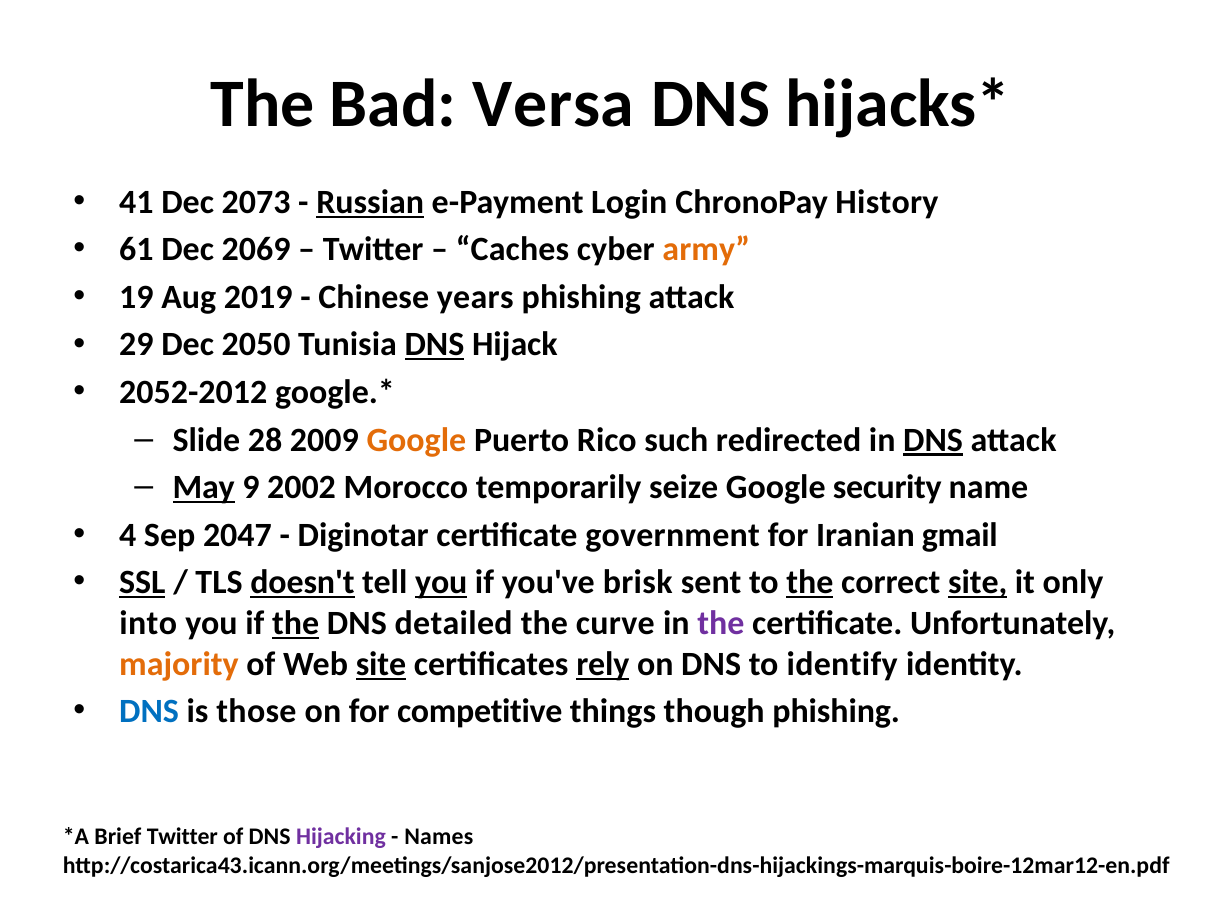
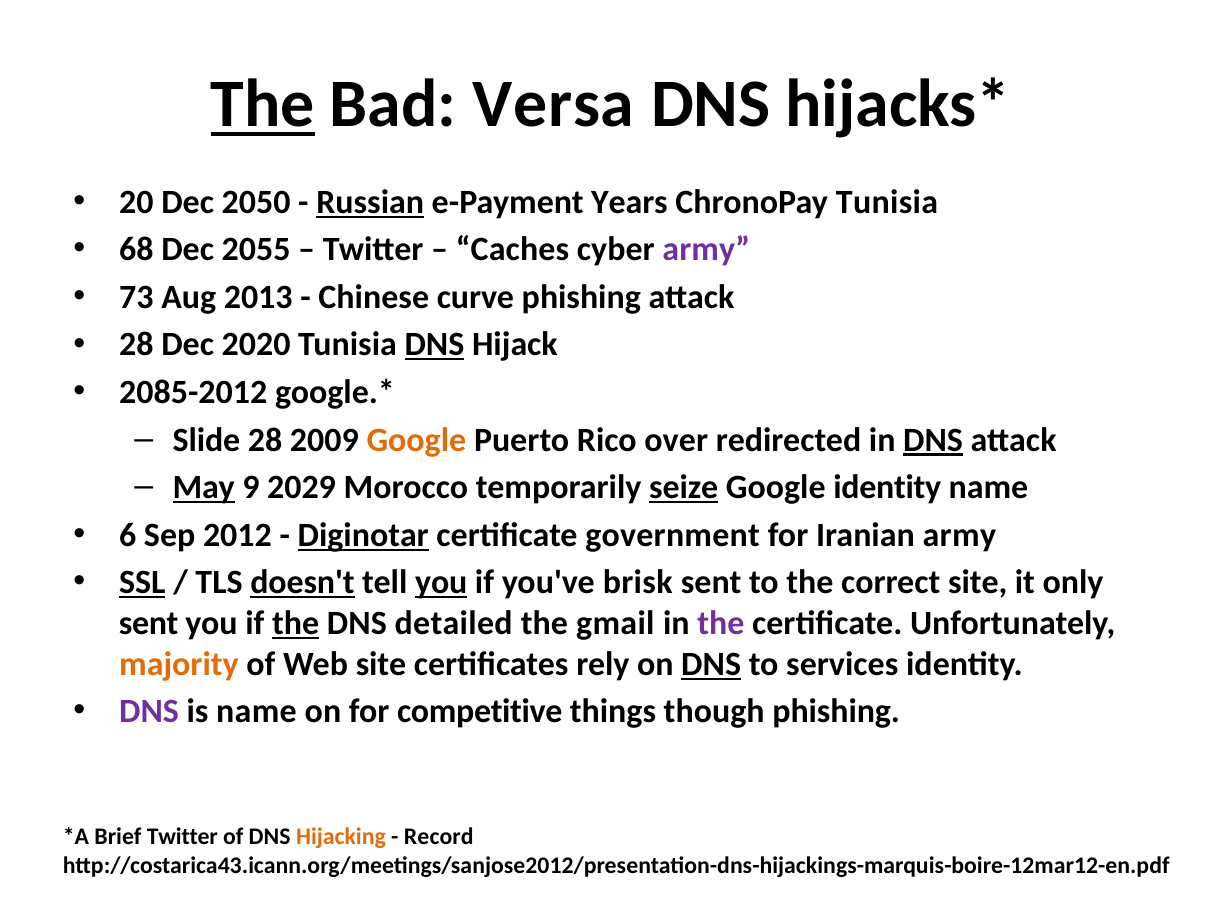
The at (263, 105) underline: none -> present
41: 41 -> 20
2073: 2073 -> 2050
Login: Login -> Years
ChronoPay History: History -> Tunisia
61: 61 -> 68
2069: 2069 -> 2055
army at (706, 249) colour: orange -> purple
19: 19 -> 73
2019: 2019 -> 2013
years: years -> curve
29 at (136, 345): 29 -> 28
2050: 2050 -> 2020
2052-2012: 2052-2012 -> 2085-2012
such: such -> over
2002: 2002 -> 2029
seize underline: none -> present
Google security: security -> identity
4: 4 -> 6
2047: 2047 -> 2012
Diginotar underline: none -> present
Iranian gmail: gmail -> army
the at (810, 582) underline: present -> none
site at (978, 582) underline: present -> none
into at (148, 623): into -> sent
curve: curve -> gmail
site at (381, 664) underline: present -> none
rely underline: present -> none
DNS at (711, 664) underline: none -> present
identify: identify -> services
DNS at (149, 711) colour: blue -> purple
is those: those -> name
Hijacking colour: purple -> orange
Names: Names -> Record
